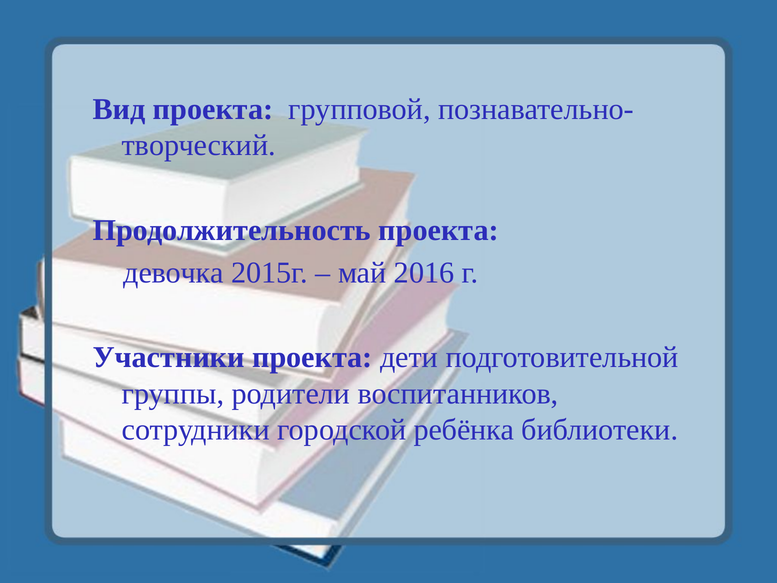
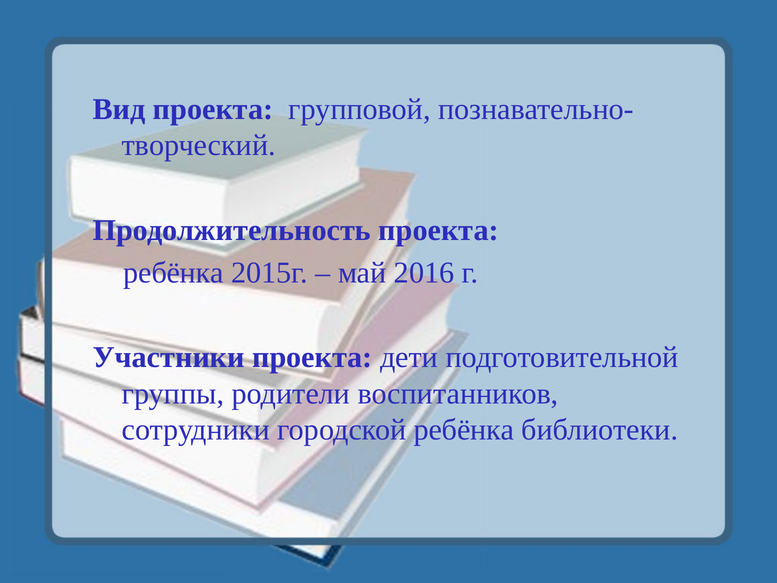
девочка at (174, 272): девочка -> ребёнка
